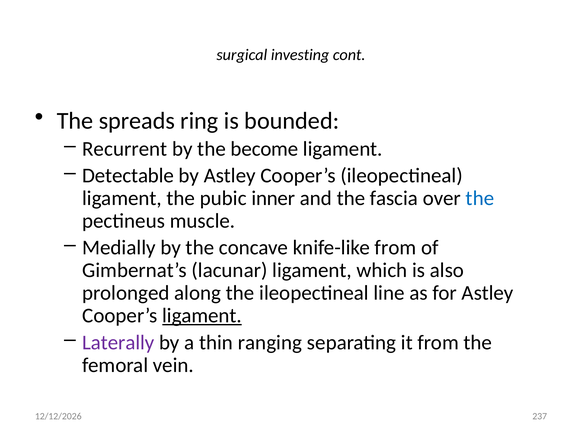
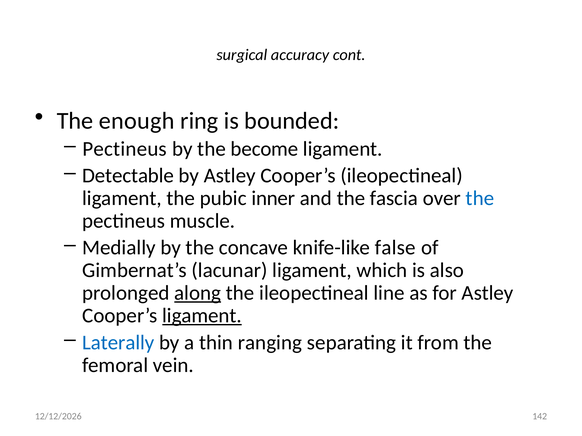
investing: investing -> accuracy
spreads: spreads -> enough
Recurrent at (125, 149): Recurrent -> Pectineus
knife-like from: from -> false
along underline: none -> present
Laterally colour: purple -> blue
237: 237 -> 142
